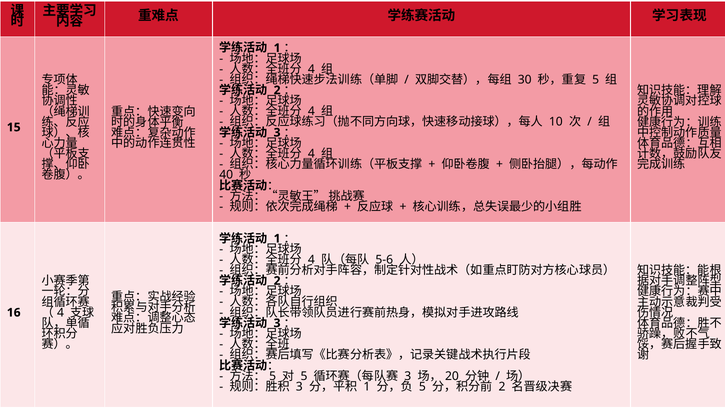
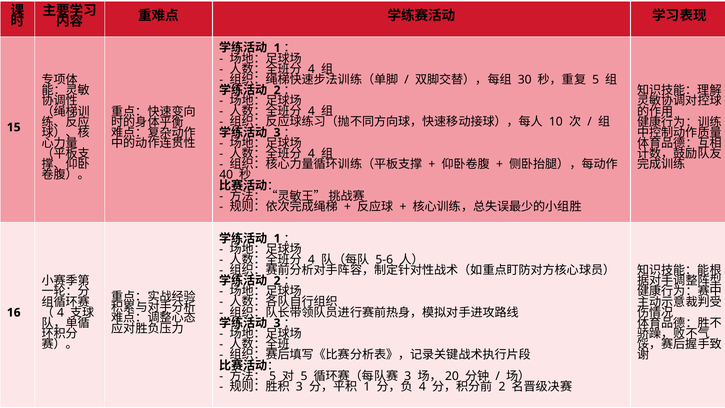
5 at (422, 386): 5 -> 4
